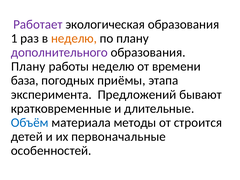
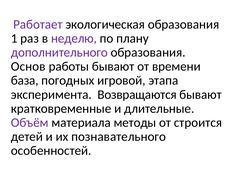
неделю at (74, 38) colour: orange -> purple
Плану at (28, 66): Плану -> Основ
работы неделю: неделю -> бывают
приёмы: приёмы -> игровой
Предложений: Предложений -> Возвращаются
Объём colour: blue -> purple
первоначальные: первоначальные -> познавательного
